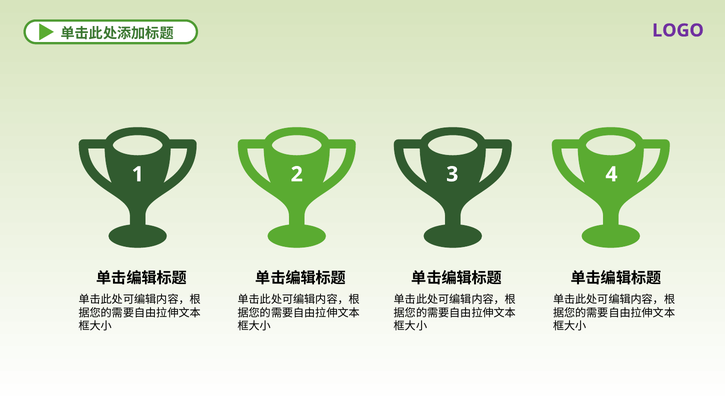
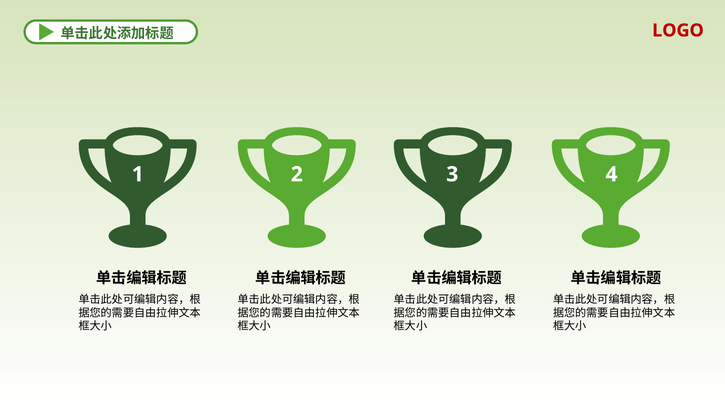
LOGO colour: purple -> red
